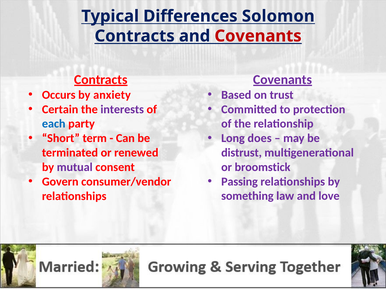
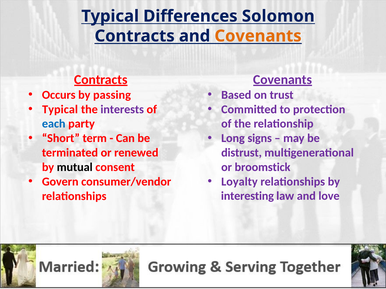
Covenants at (258, 36) colour: red -> orange
anxiety: anxiety -> passing
Certain at (60, 109): Certain -> Typical
does: does -> signs
mutual colour: purple -> black
Passing: Passing -> Loyalty
something: something -> interesting
